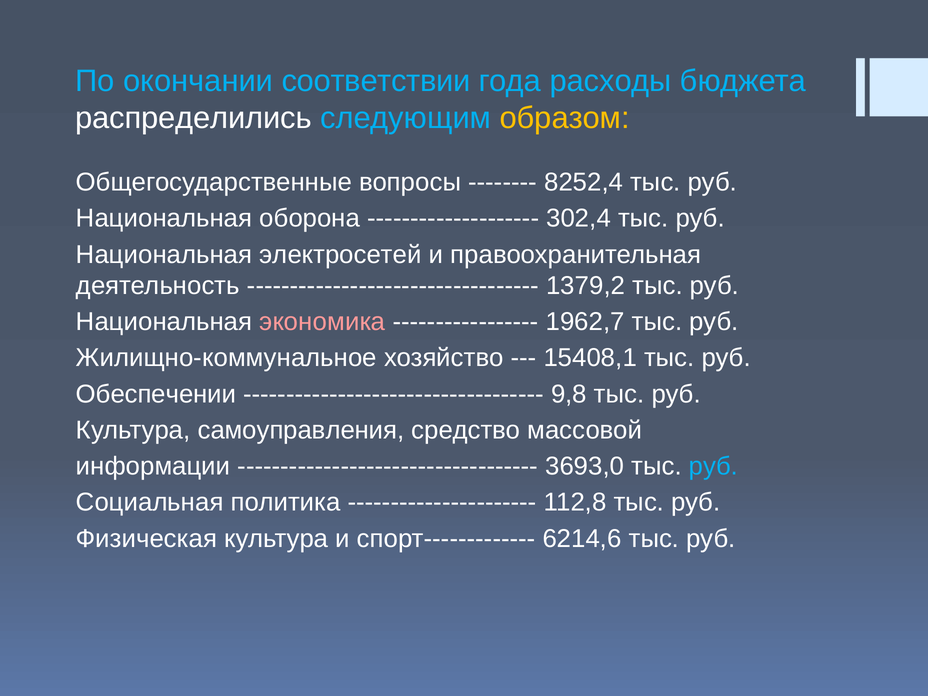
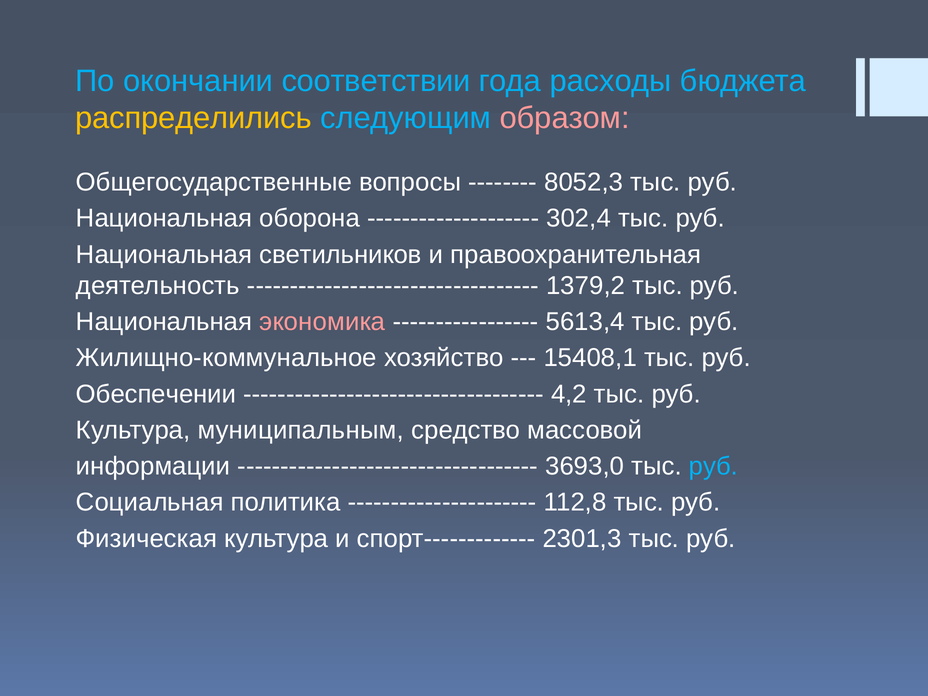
распределились colour: white -> yellow
образом colour: yellow -> pink
8252,4: 8252,4 -> 8052,3
электросетей: электросетей -> светильников
1962,7: 1962,7 -> 5613,4
9,8: 9,8 -> 4,2
самоуправления: самоуправления -> муниципальным
6214,6: 6214,6 -> 2301,3
